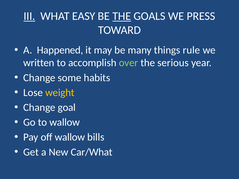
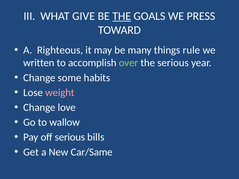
III underline: present -> none
EASY: EASY -> GIVE
Happened: Happened -> Righteous
weight colour: yellow -> pink
goal: goal -> love
off wallow: wallow -> serious
Car/What: Car/What -> Car/Same
